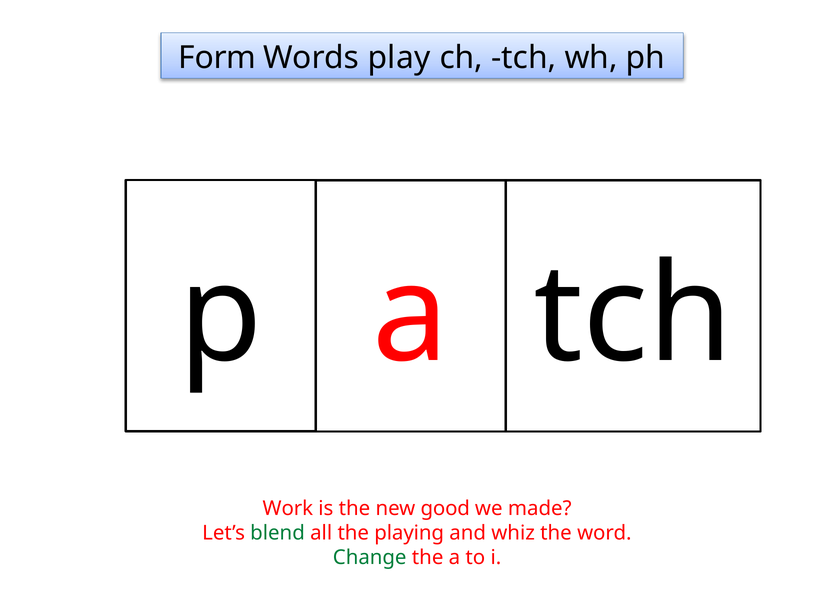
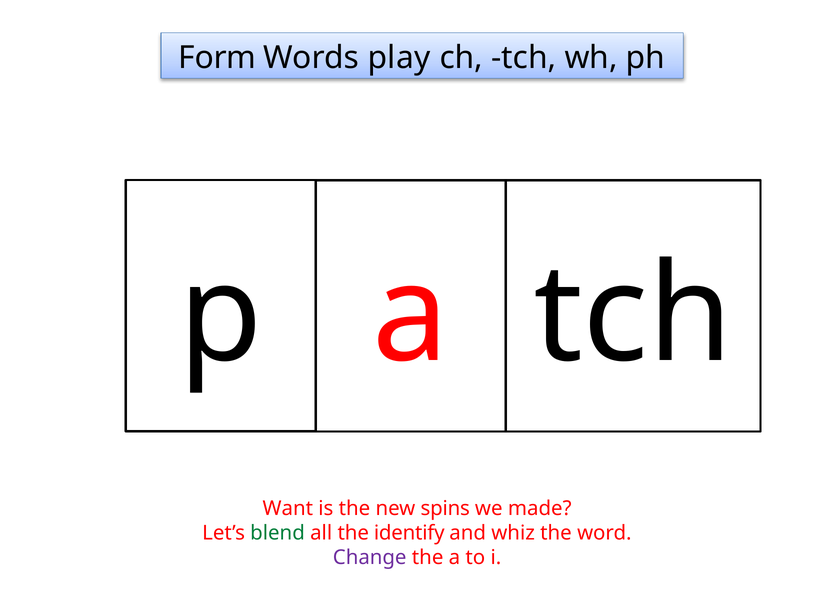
Work: Work -> Want
good: good -> spins
playing: playing -> identify
Change colour: green -> purple
